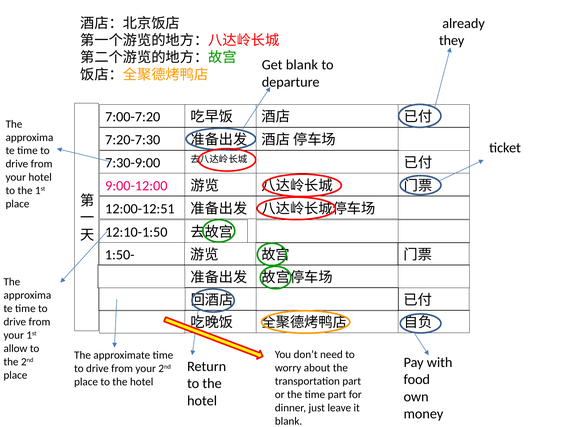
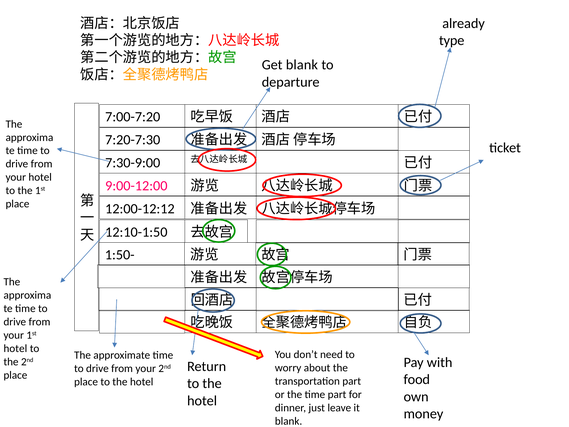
they: they -> type
12:00-12:51: 12:00-12:51 -> 12:00-12:12
allow at (15, 348): allow -> hotel
